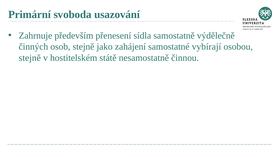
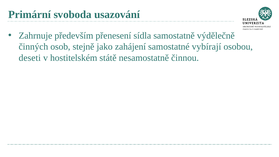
stejně at (30, 58): stejně -> deseti
